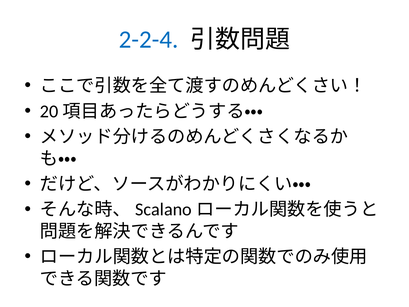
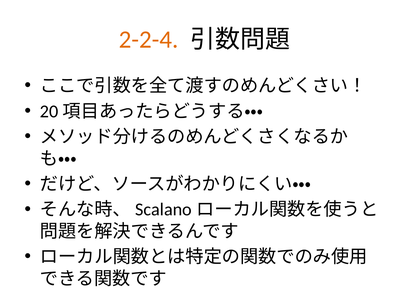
2-2-4 colour: blue -> orange
